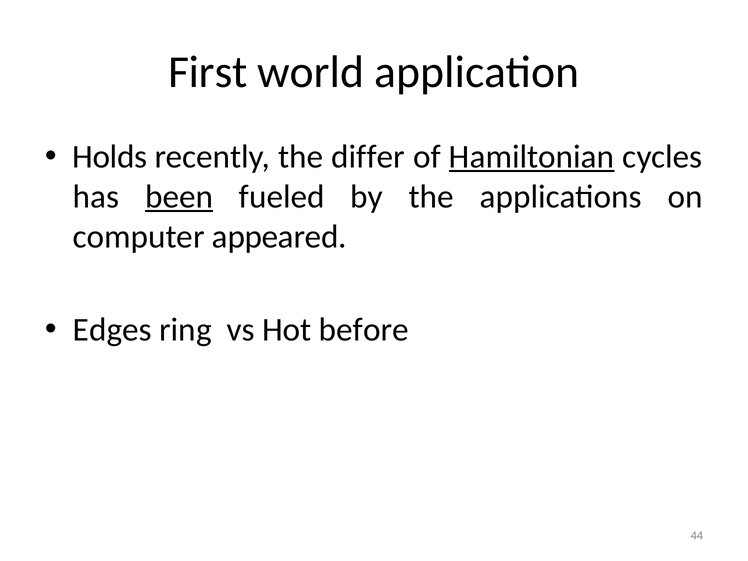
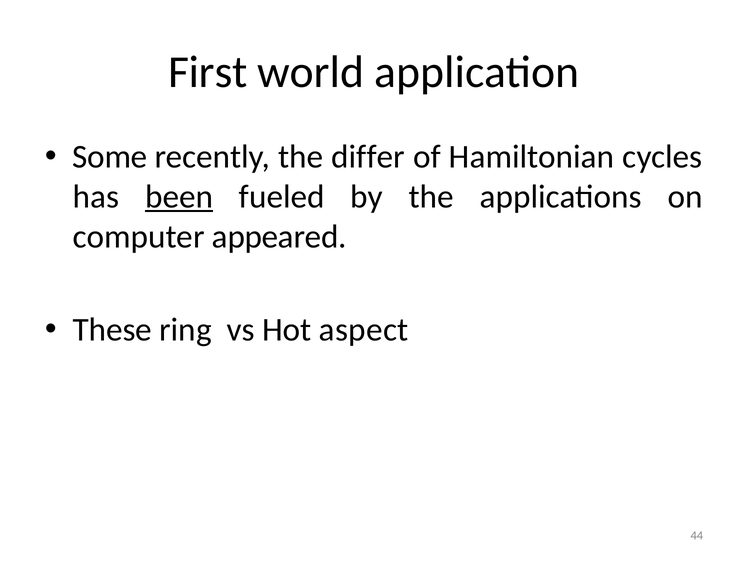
Holds: Holds -> Some
Hamiltonian underline: present -> none
Edges: Edges -> These
before: before -> aspect
